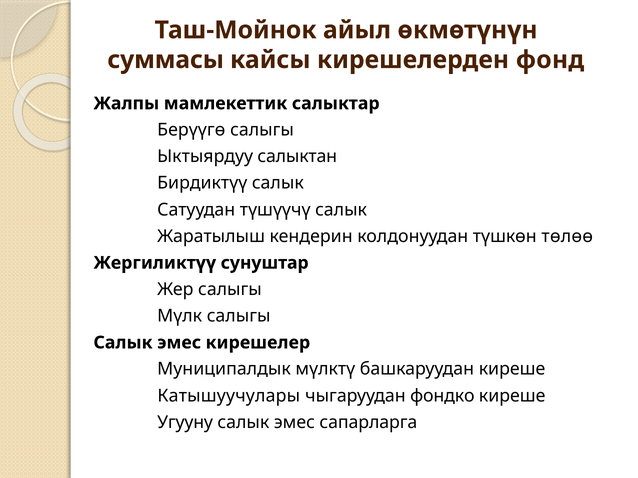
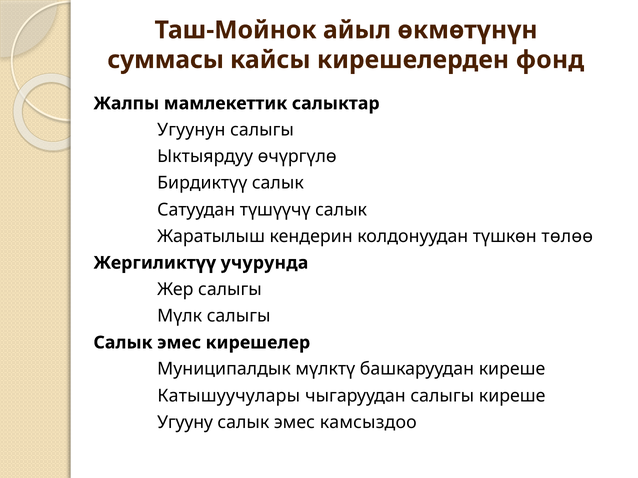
Берүүгө: Берүүгө -> Угуунун
салыктан: салыктан -> өчүргүлө
сунуштар: сунуштар -> учурунда
чыгаруудан фондко: фондко -> салыгы
сапарларга: сапарларга -> камсыздоо
